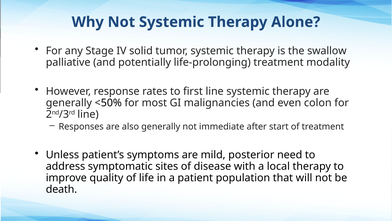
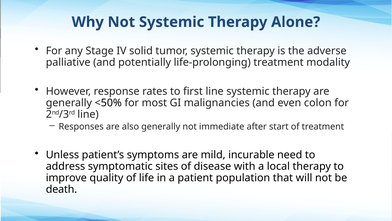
swallow: swallow -> adverse
posterior: posterior -> incurable
